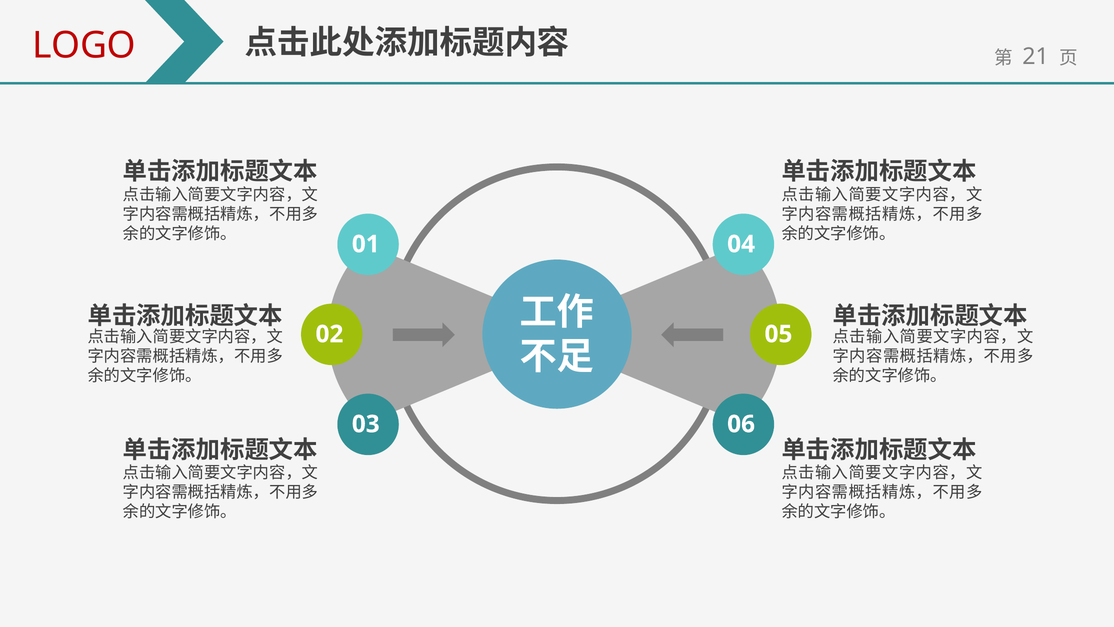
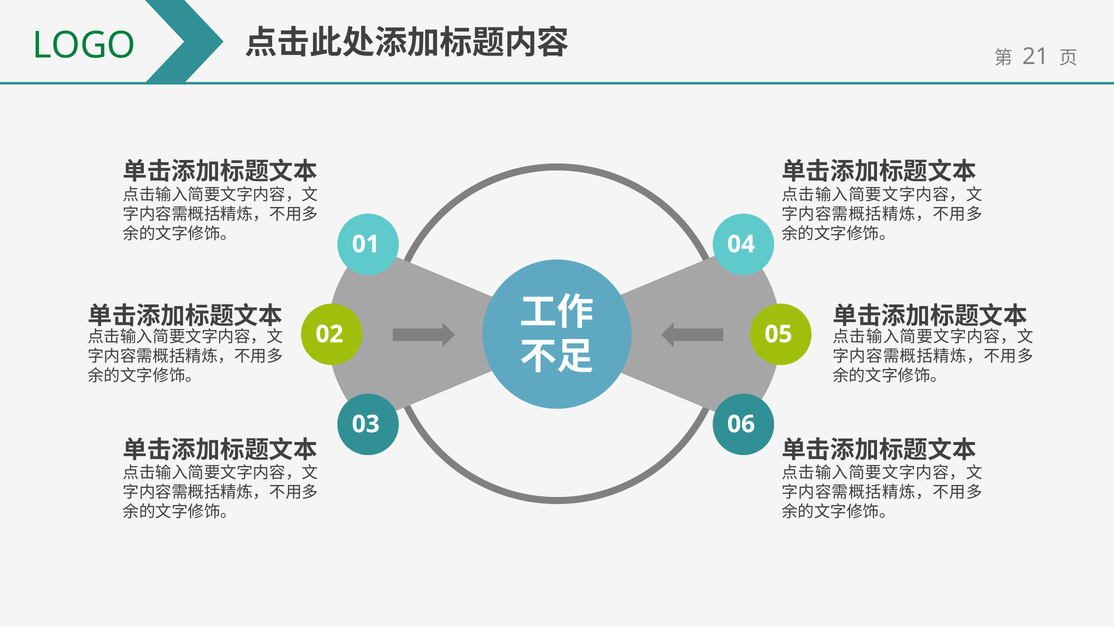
LOGO colour: red -> green
